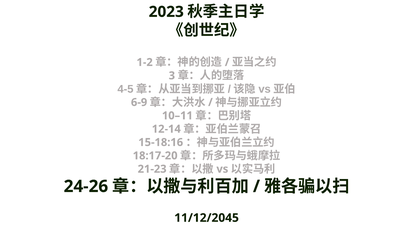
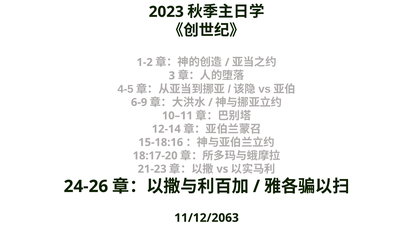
11/12/2045: 11/12/2045 -> 11/12/2063
